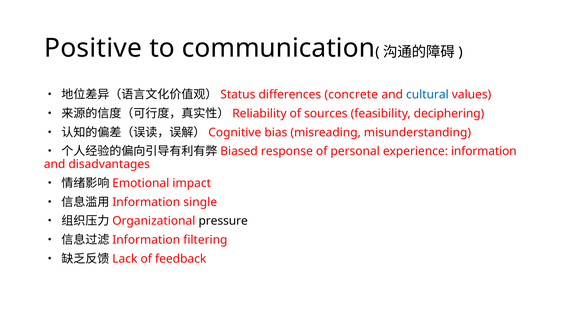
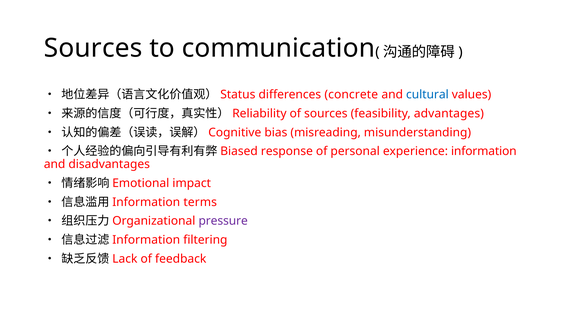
Positive at (93, 48): Positive -> Sources
deciphering: deciphering -> advantages
single: single -> terms
pressure colour: black -> purple
